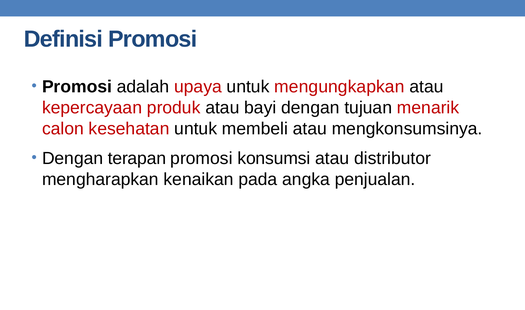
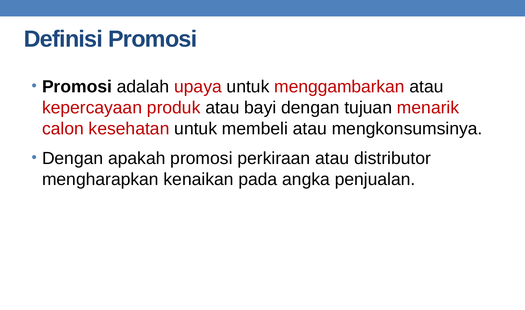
mengungkapkan: mengungkapkan -> menggambarkan
terapan: terapan -> apakah
konsumsi: konsumsi -> perkiraan
